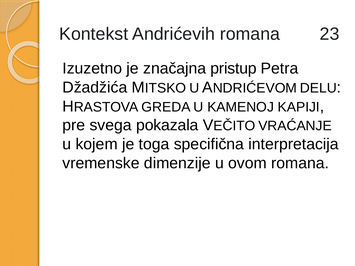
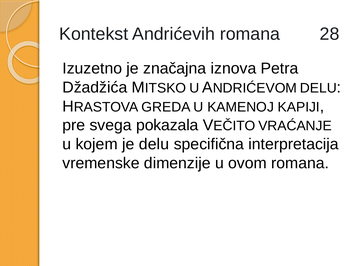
23: 23 -> 28
pristup: pristup -> iznova
je toga: toga -> delu
